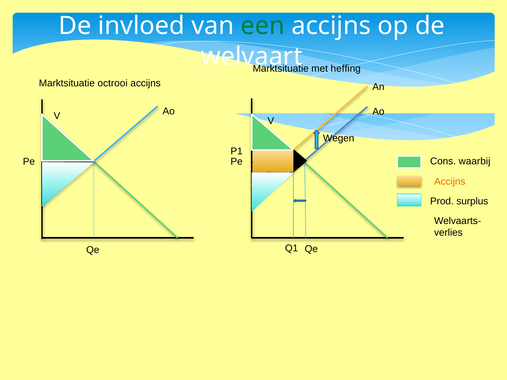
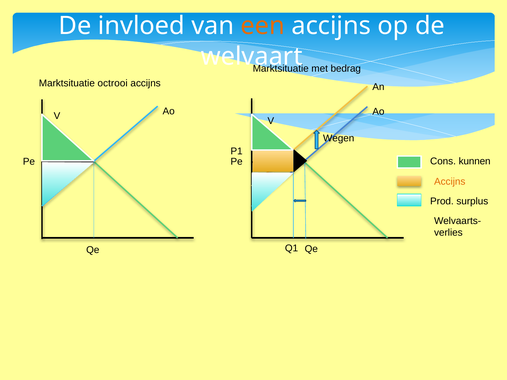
een colour: green -> orange
heffing: heffing -> bedrag
waarbij: waarbij -> kunnen
